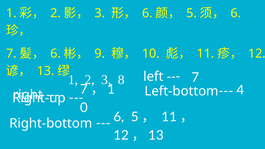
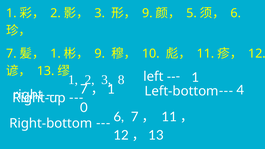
6 at (147, 13): 6 -> 9
6 at (56, 54): 6 -> 1
8 7: 7 -> 1
6 5: 5 -> 7
